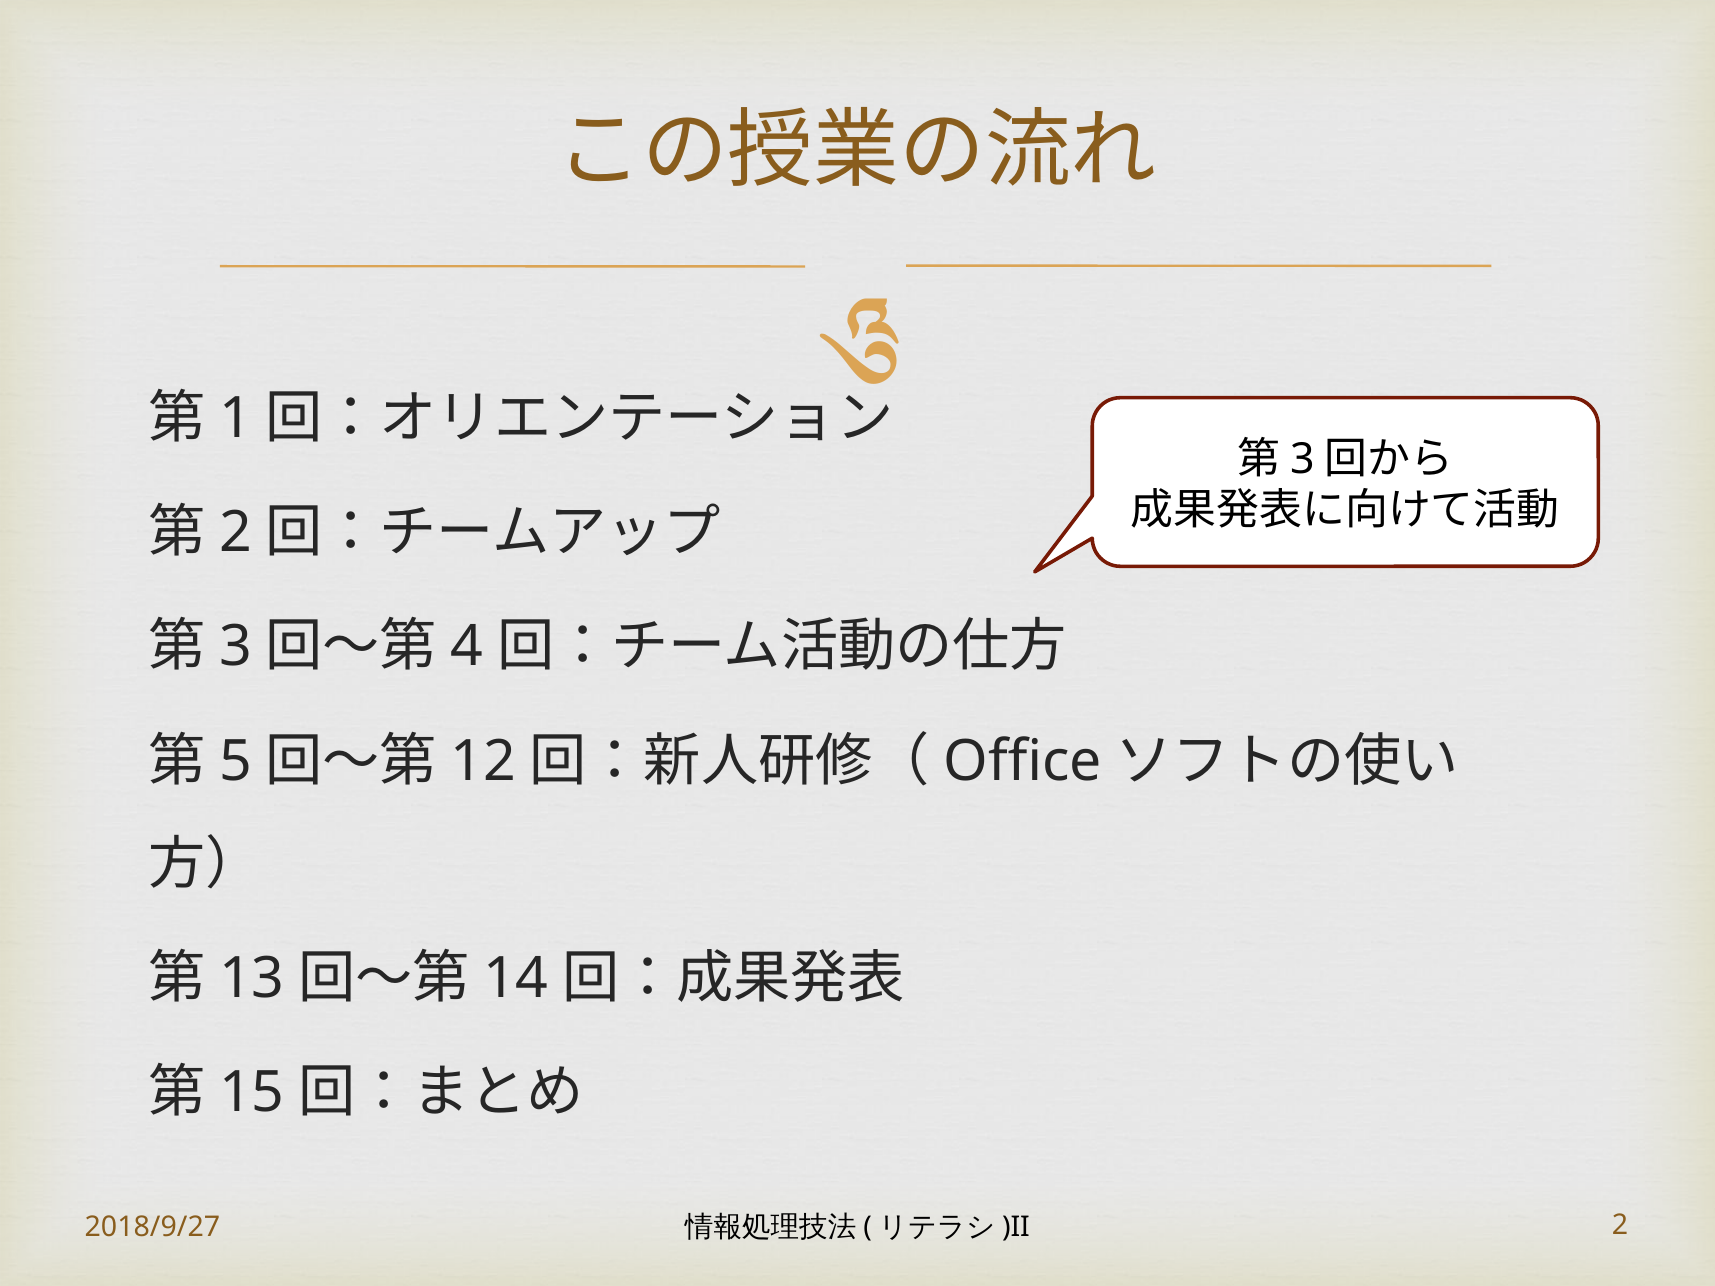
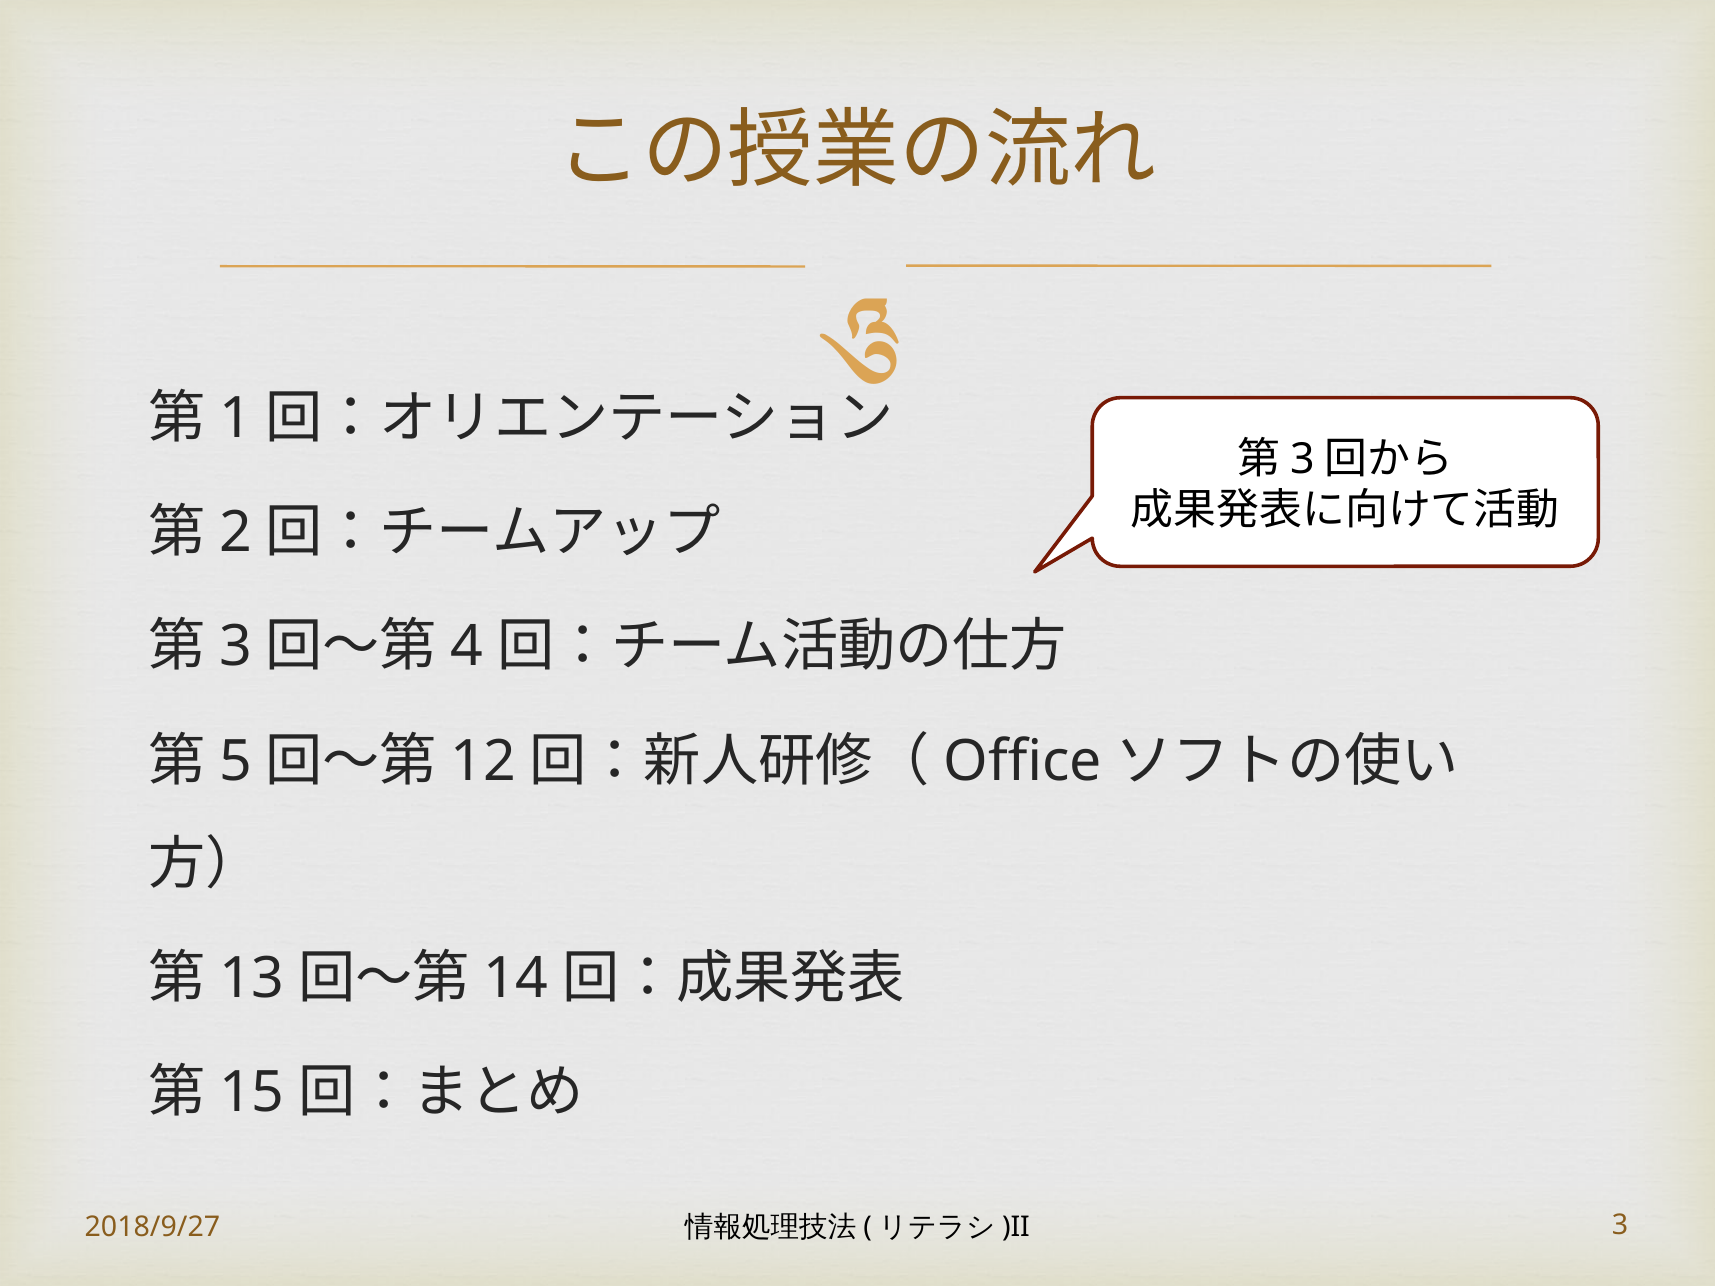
2 at (1620, 1225): 2 -> 3
